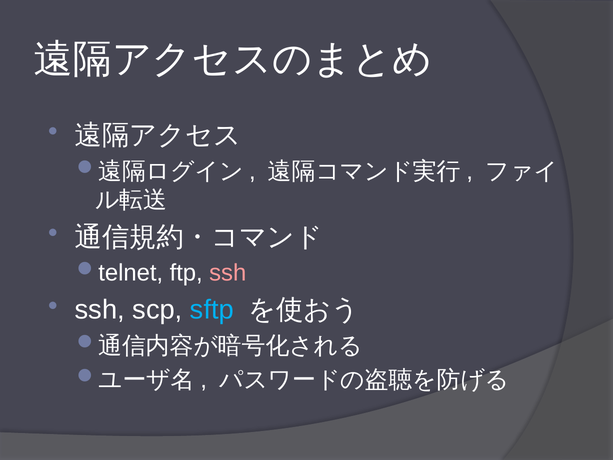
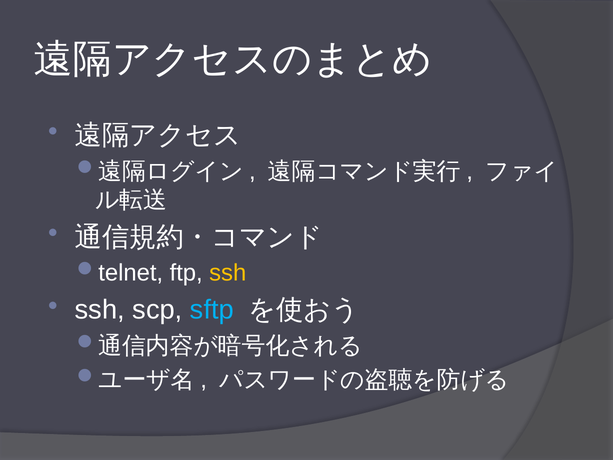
ssh at (228, 273) colour: pink -> yellow
